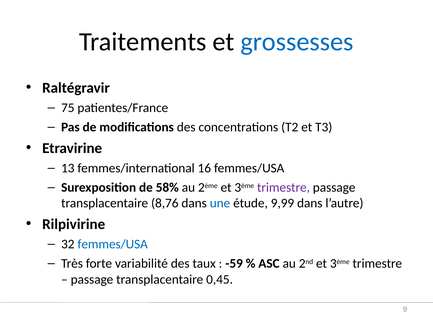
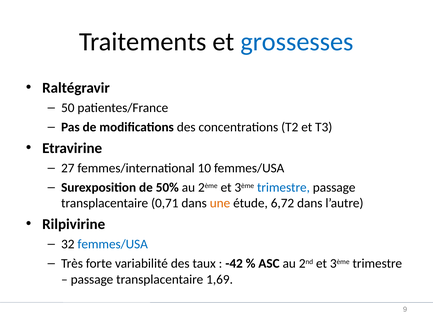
75: 75 -> 50
13: 13 -> 27
16: 16 -> 10
58%: 58% -> 50%
trimestre at (283, 188) colour: purple -> blue
8,76: 8,76 -> 0,71
une colour: blue -> orange
9,99: 9,99 -> 6,72
-59: -59 -> -42
0,45: 0,45 -> 1,69
